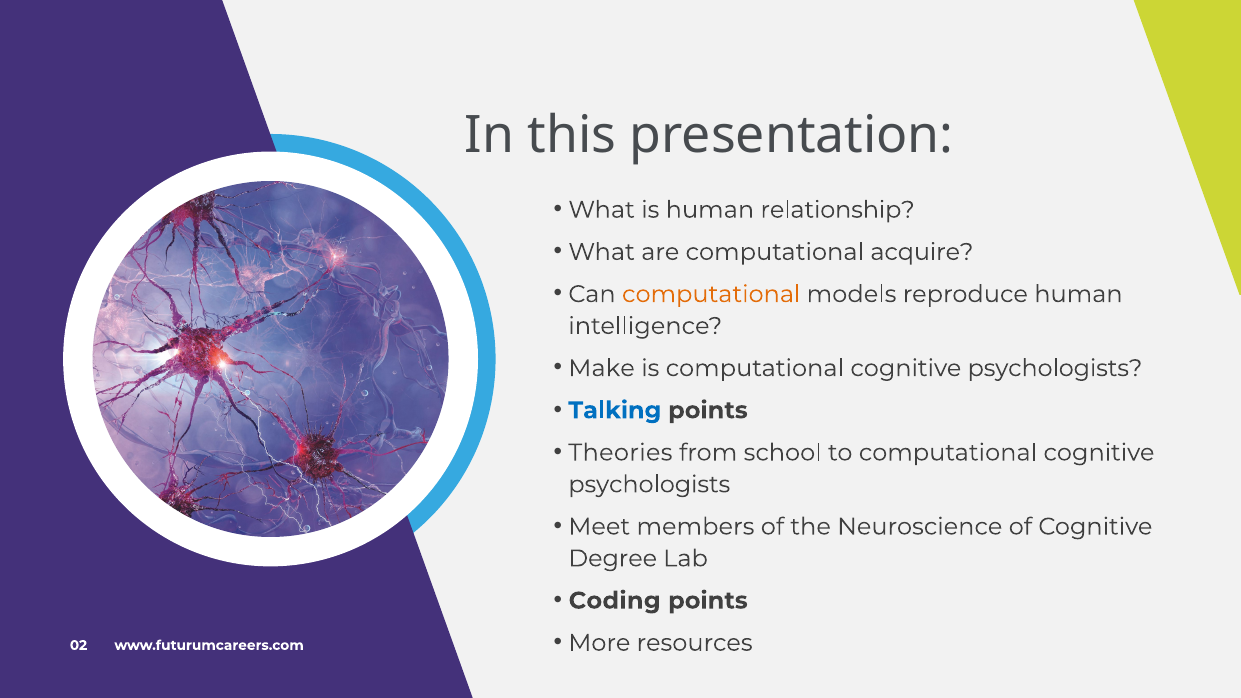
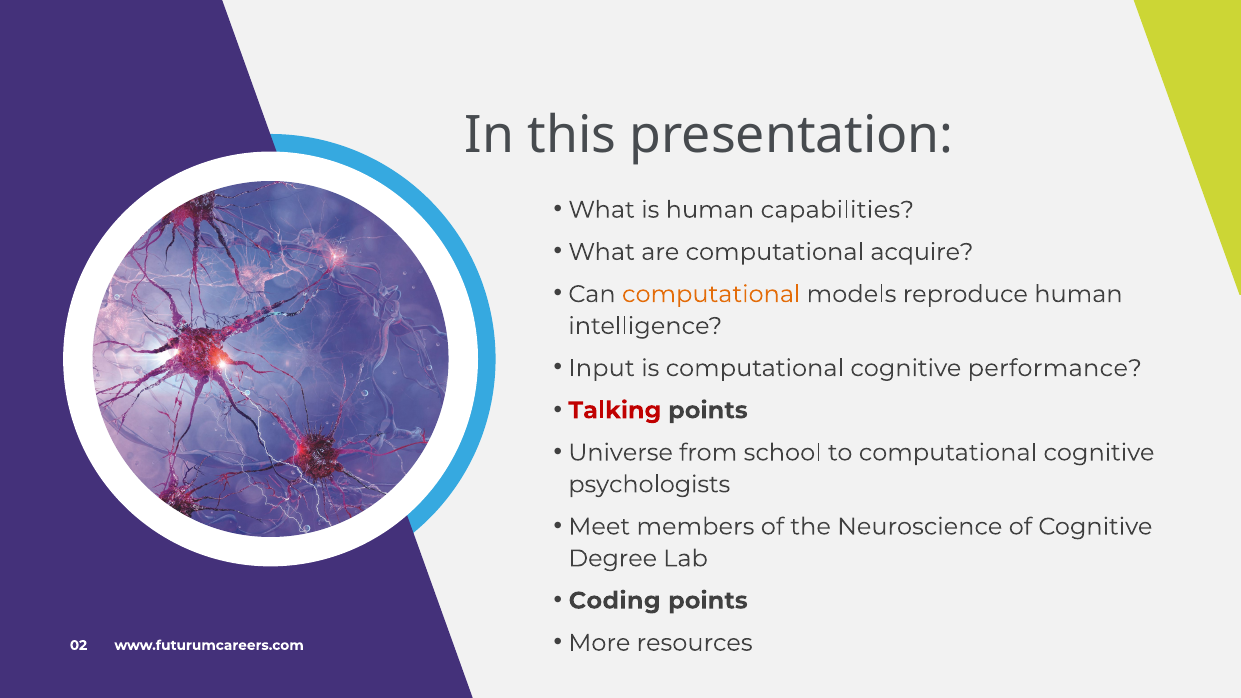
relationship: relationship -> capabilities
Make: Make -> Input
is computational cognitive psychologists: psychologists -> performance
Talking colour: blue -> red
Theories: Theories -> Universe
